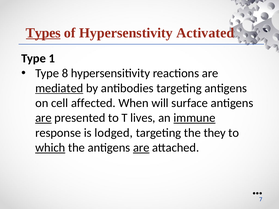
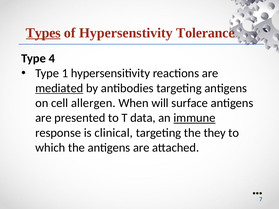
Activated: Activated -> Tolerance
1: 1 -> 4
8: 8 -> 1
affected: affected -> allergen
are at (43, 118) underline: present -> none
lives: lives -> data
lodged: lodged -> clinical
which underline: present -> none
are at (141, 148) underline: present -> none
